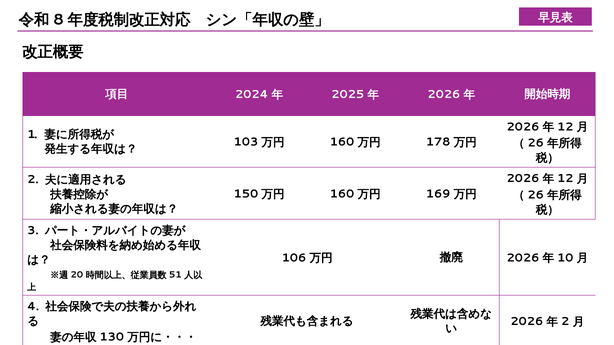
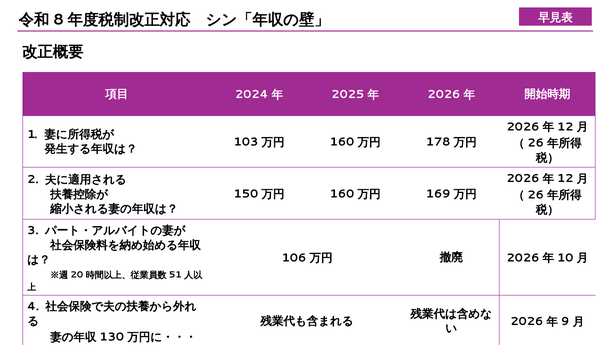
2 at (565, 322): 2 -> 9
